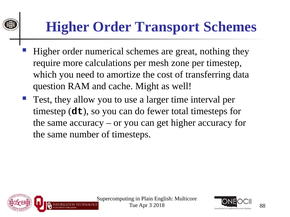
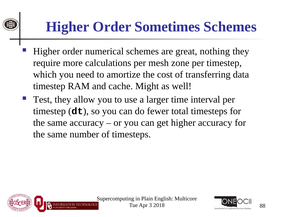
Transport: Transport -> Sometimes
question at (49, 86): question -> timestep
